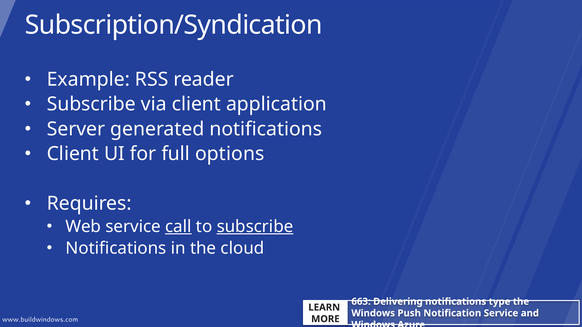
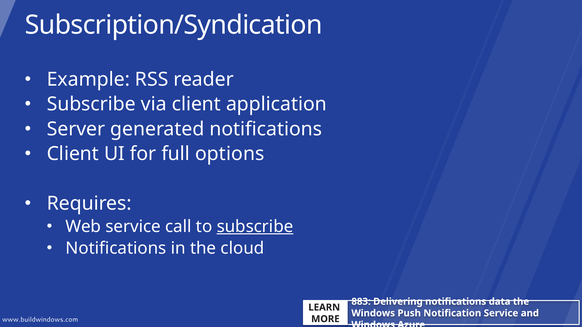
call underline: present -> none
663: 663 -> 883
type: type -> data
